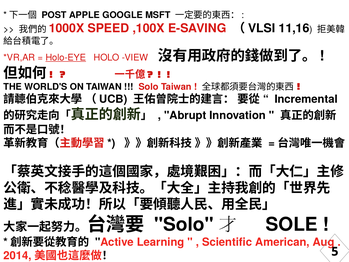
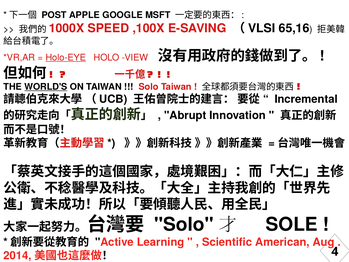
11,16: 11,16 -> 65,16
WORLD'S underline: none -> present
5: 5 -> 4
